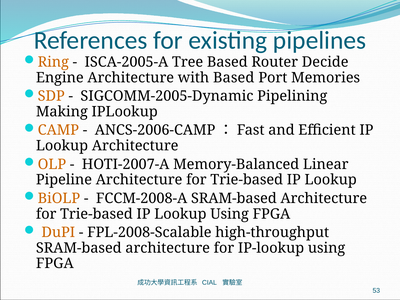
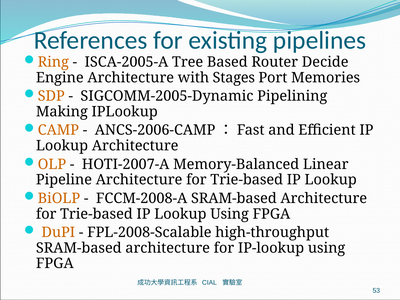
with Based: Based -> Stages
